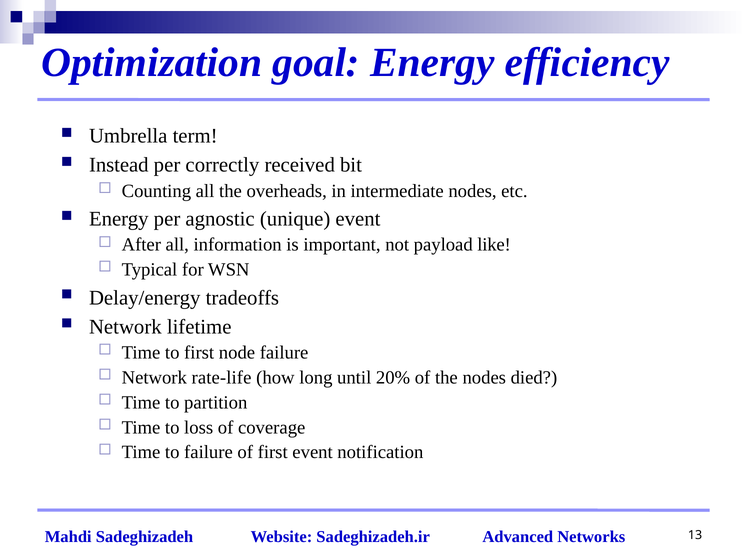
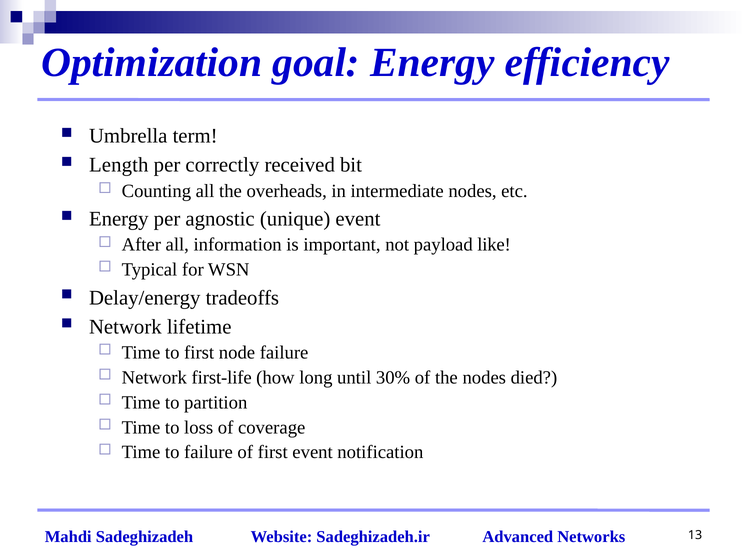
Instead: Instead -> Length
rate-life: rate-life -> first-life
20%: 20% -> 30%
